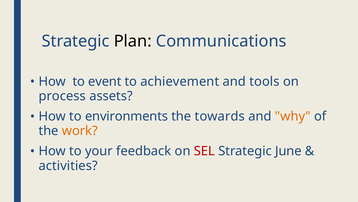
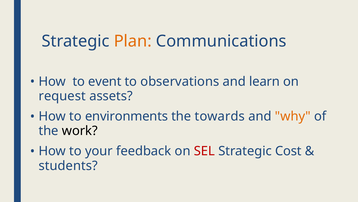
Plan colour: black -> orange
achievement: achievement -> observations
tools: tools -> learn
process: process -> request
work colour: orange -> black
June: June -> Cost
activities: activities -> students
